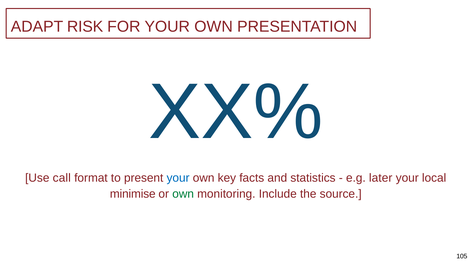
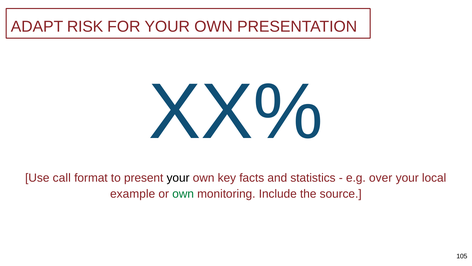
your at (178, 177) colour: blue -> black
later: later -> over
minimise: minimise -> example
